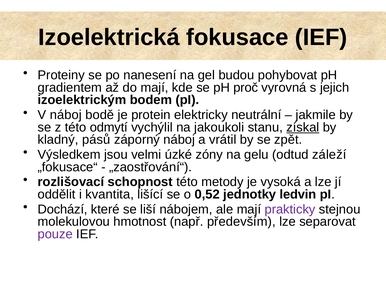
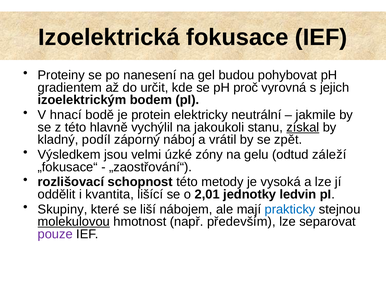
do mají: mají -> určit
V náboj: náboj -> hnací
odmytí: odmytí -> hlavně
pásů: pásů -> podíl
0,52: 0,52 -> 2,01
Dochází: Dochází -> Skupiny
prakticky colour: purple -> blue
molekulovou underline: none -> present
